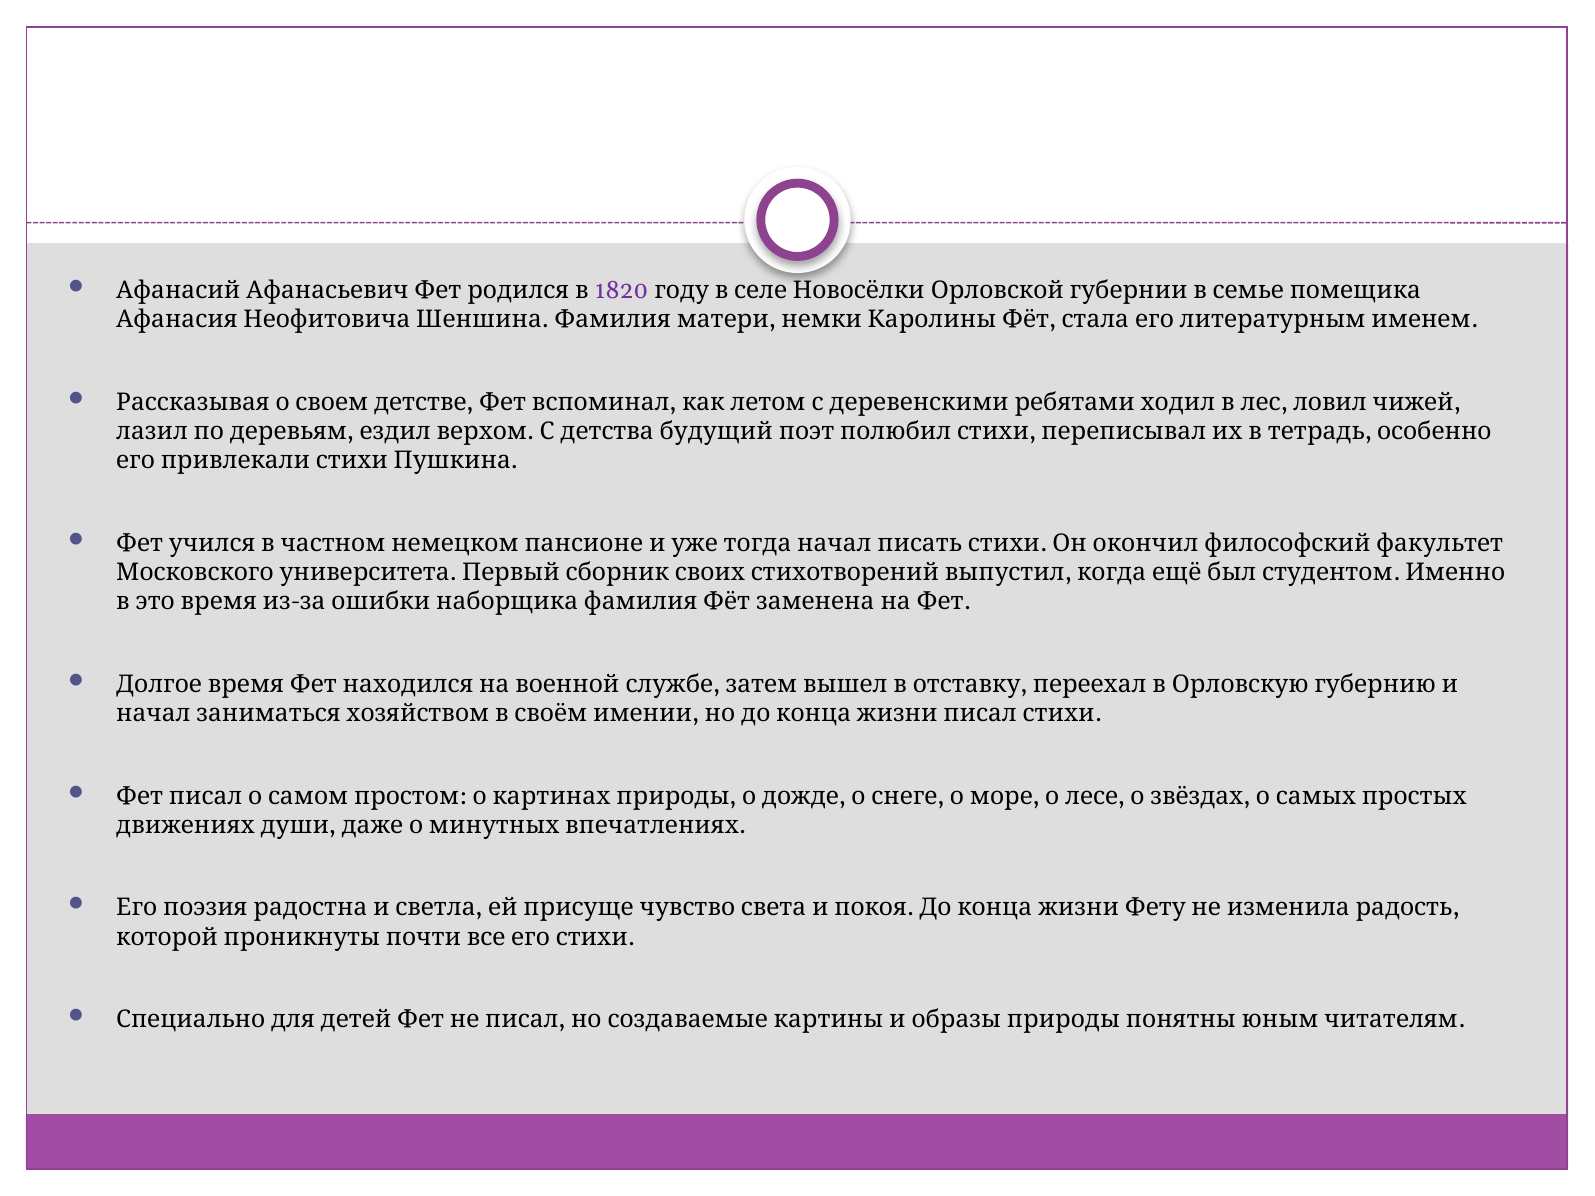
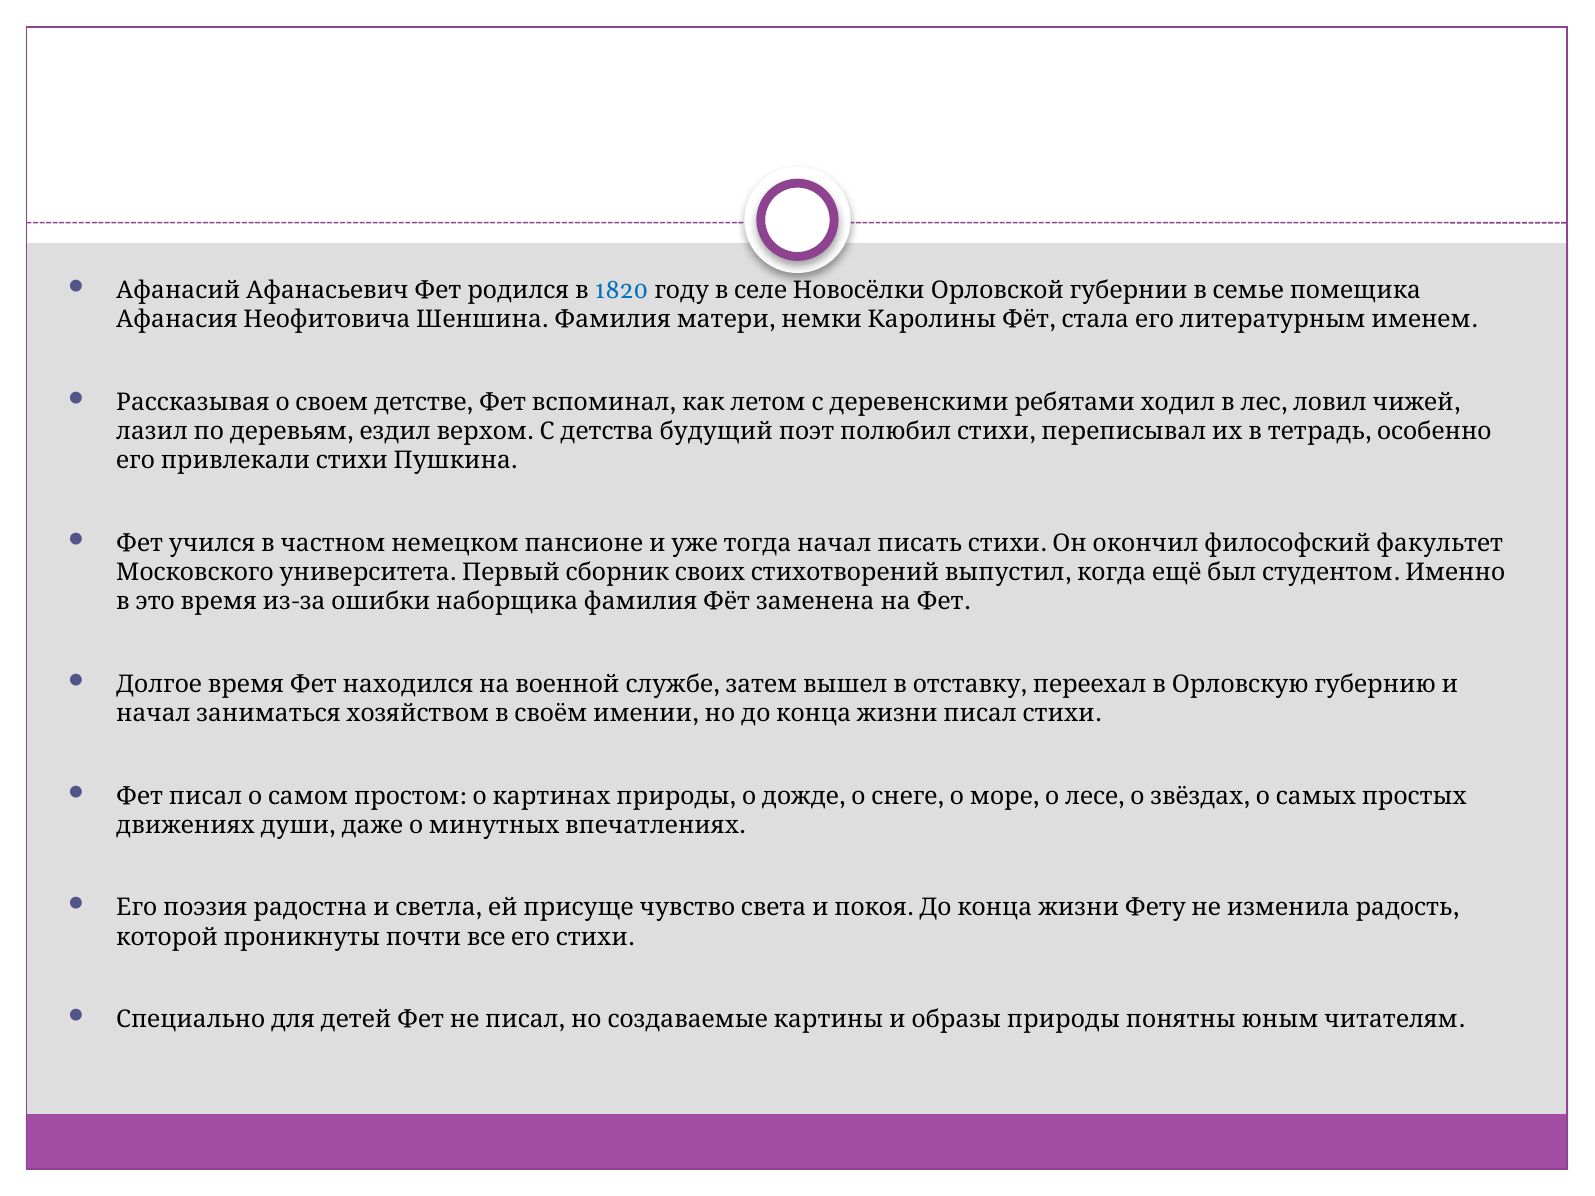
1820 colour: purple -> blue
